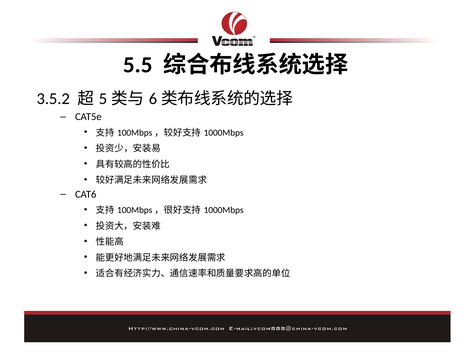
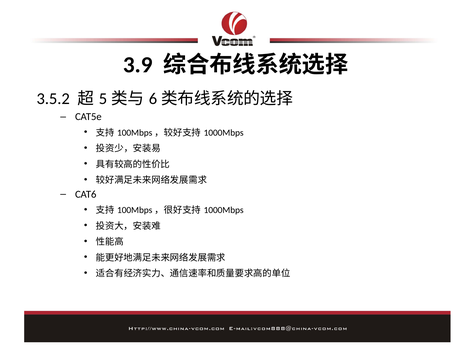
5.5: 5.5 -> 3.9
